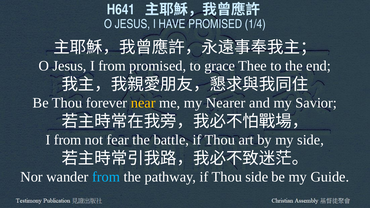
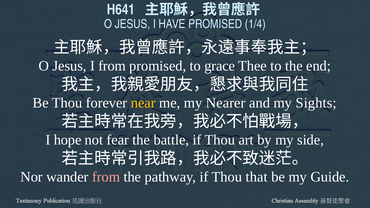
Savior: Savior -> Sights
from at (68, 140): from -> hope
from at (106, 177) colour: light blue -> pink
Thou side: side -> that
